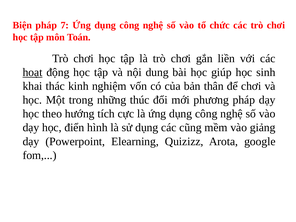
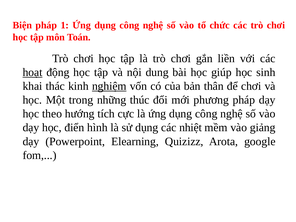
7: 7 -> 1
nghiệm underline: none -> present
cũng: cũng -> nhiệt
